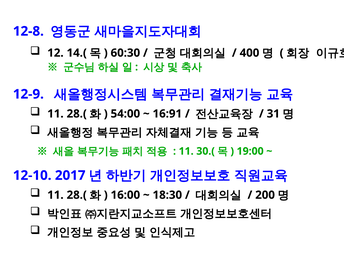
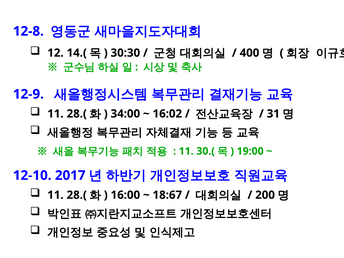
60:30: 60:30 -> 30:30
54:00: 54:00 -> 34:00
16:91: 16:91 -> 16:02
18:30: 18:30 -> 18:67
